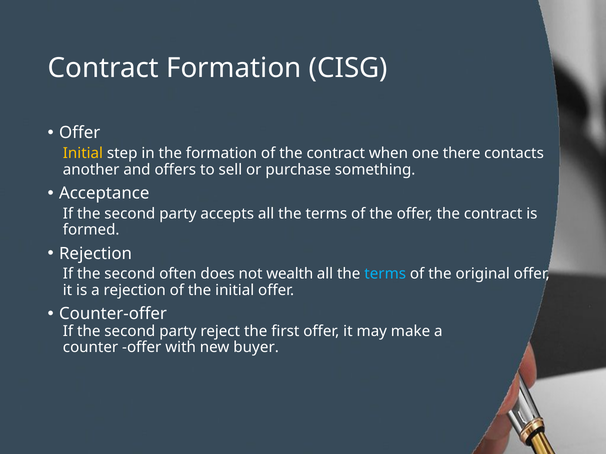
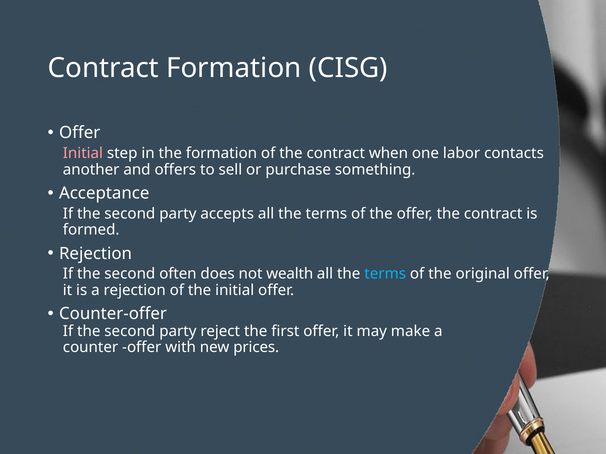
Initial at (83, 153) colour: yellow -> pink
there: there -> labor
buyer: buyer -> prices
